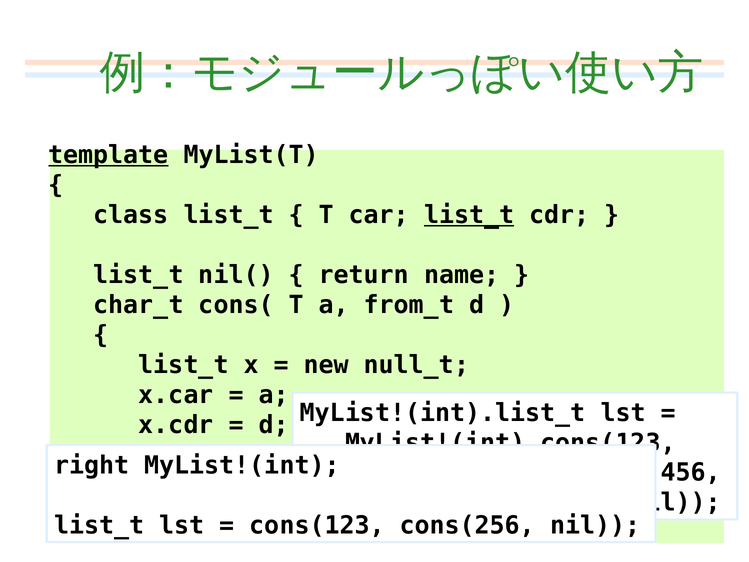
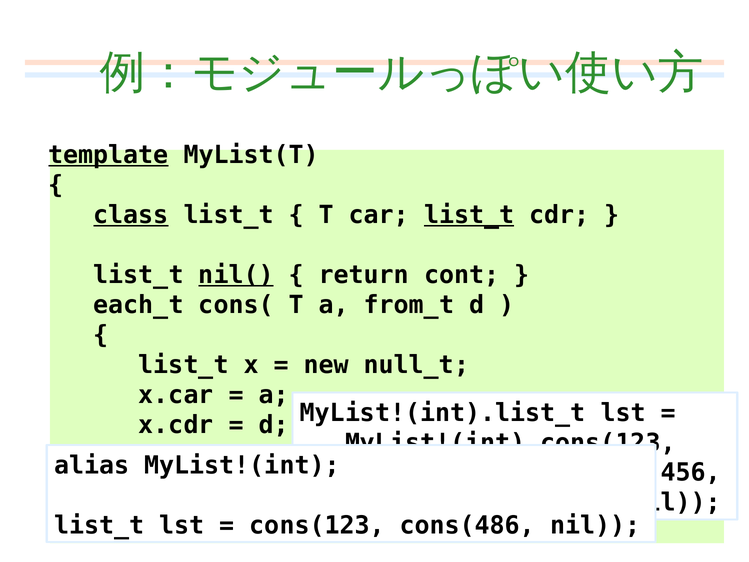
class underline: none -> present
nil( underline: none -> present
name: name -> cont
char_t: char_t -> each_t
right: right -> alias
cons(256: cons(256 -> cons(486
